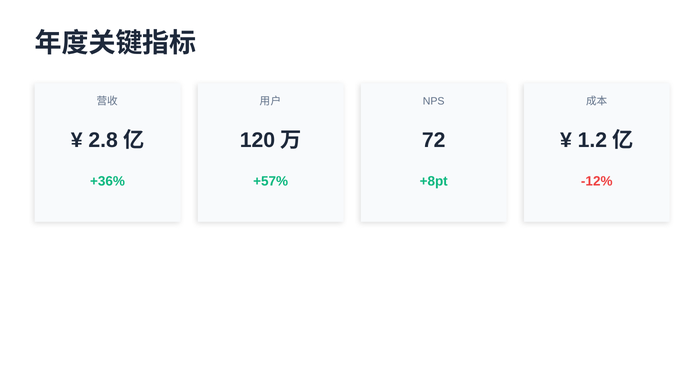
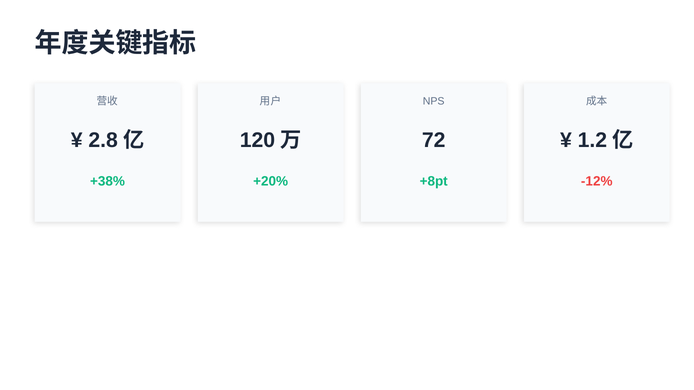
+36%: +36% -> +38%
+57%: +57% -> +20%
